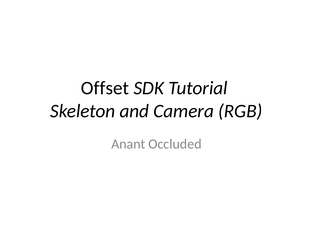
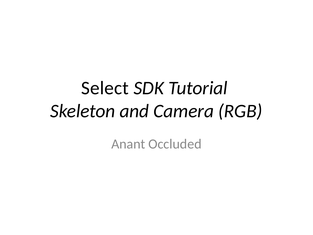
Offset: Offset -> Select
